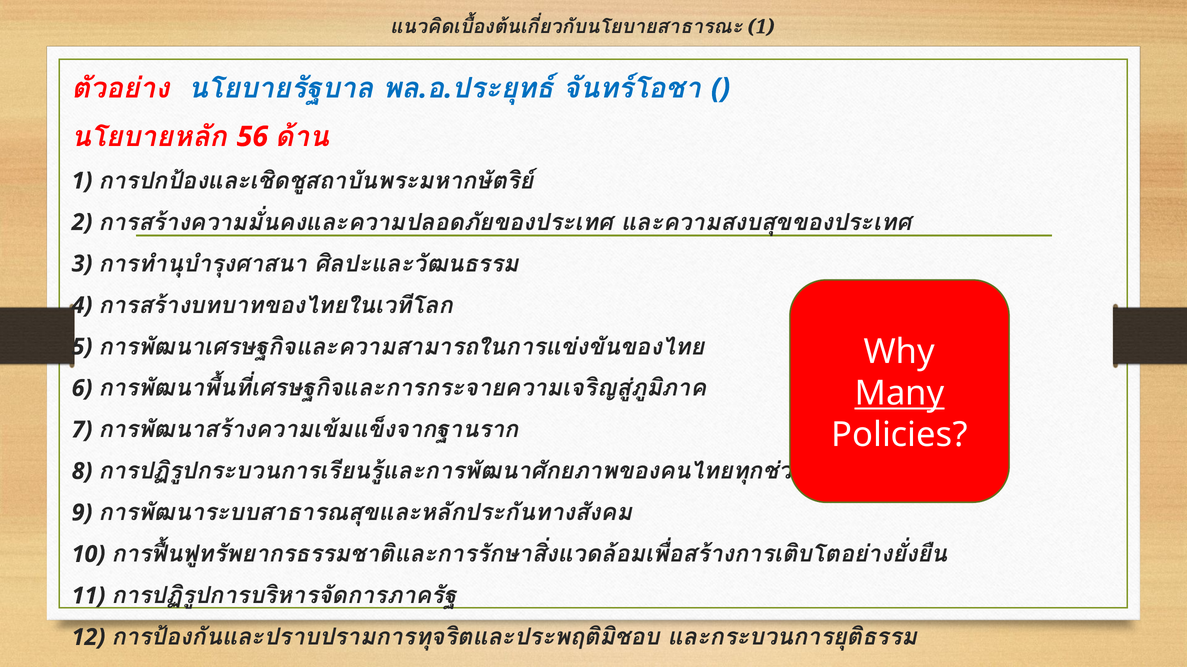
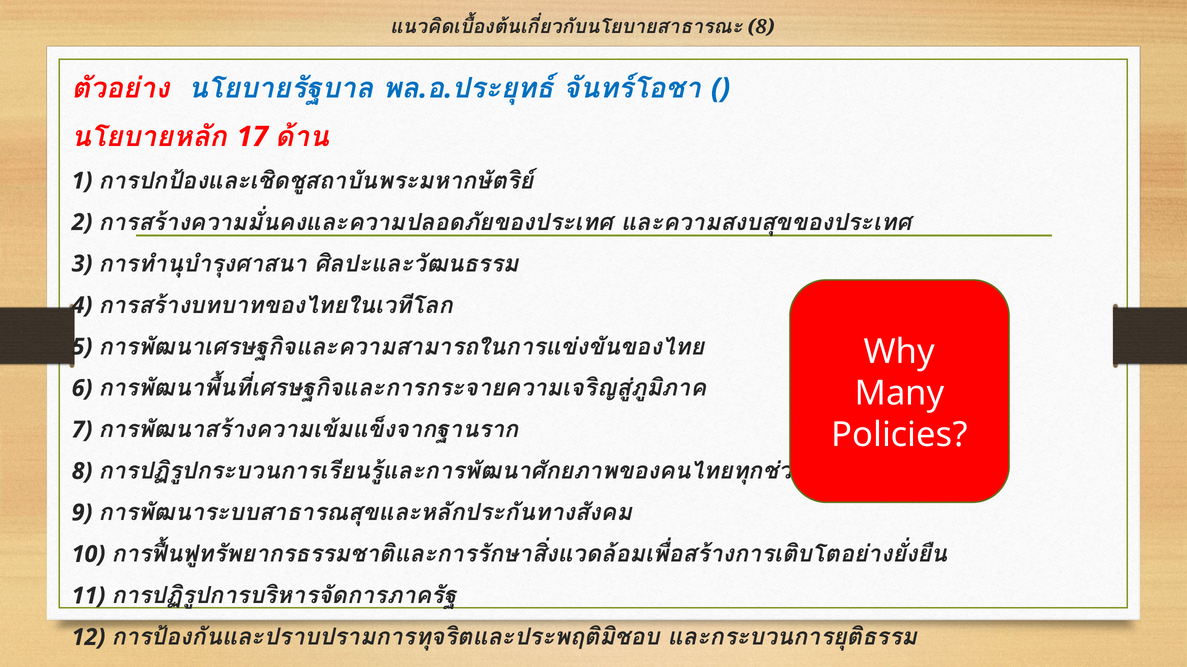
1 at (761, 27): 1 -> 8
56: 56 -> 17
Many underline: present -> none
